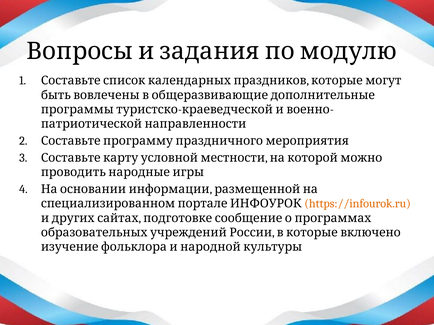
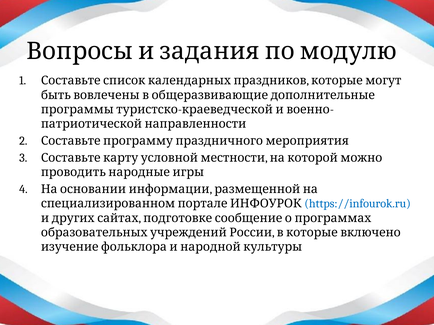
https://infourok.ru colour: orange -> blue
